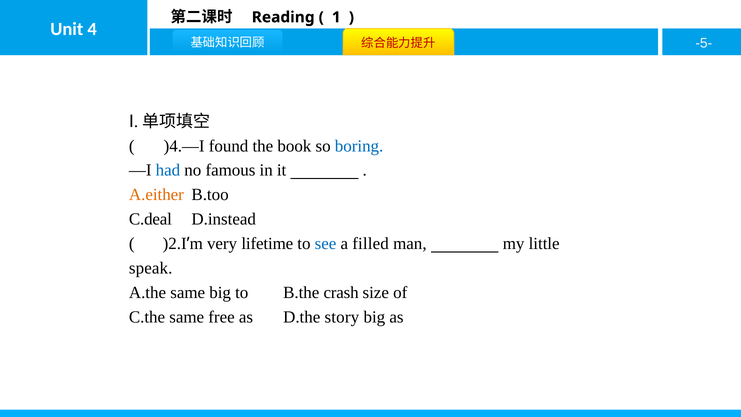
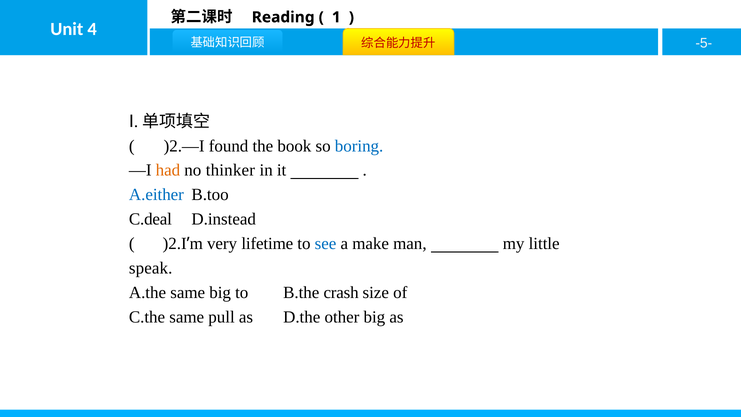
)4.—I: )4.—I -> )2.—I
had colour: blue -> orange
famous: famous -> thinker
A.either colour: orange -> blue
filled: filled -> make
free: free -> pull
story: story -> other
